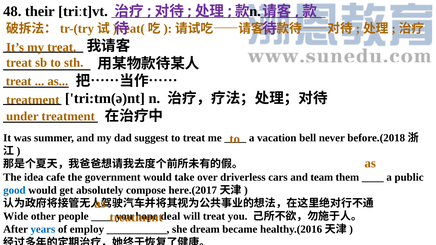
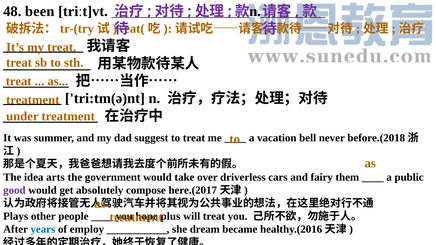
their: their -> been
cafe: cafe -> arts
team: team -> fairy
good colour: blue -> purple
Wide: Wide -> Plays
deal: deal -> plus
